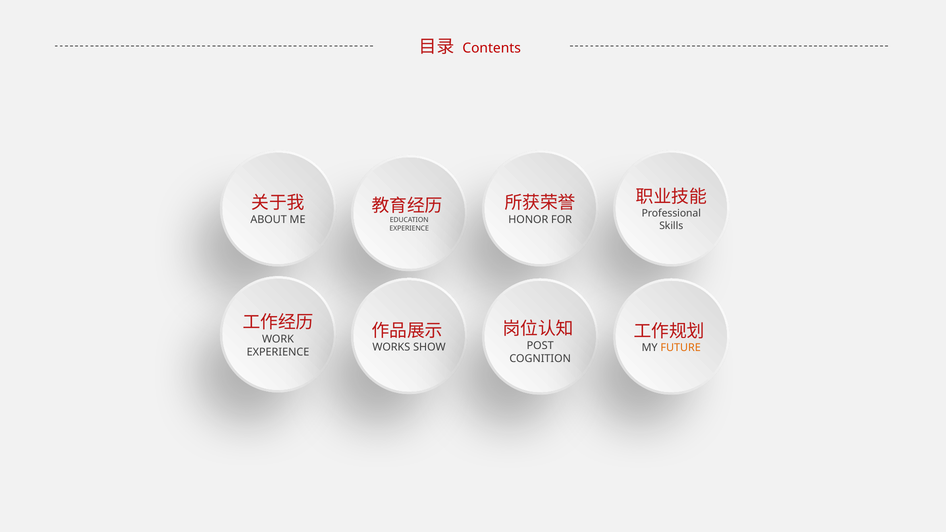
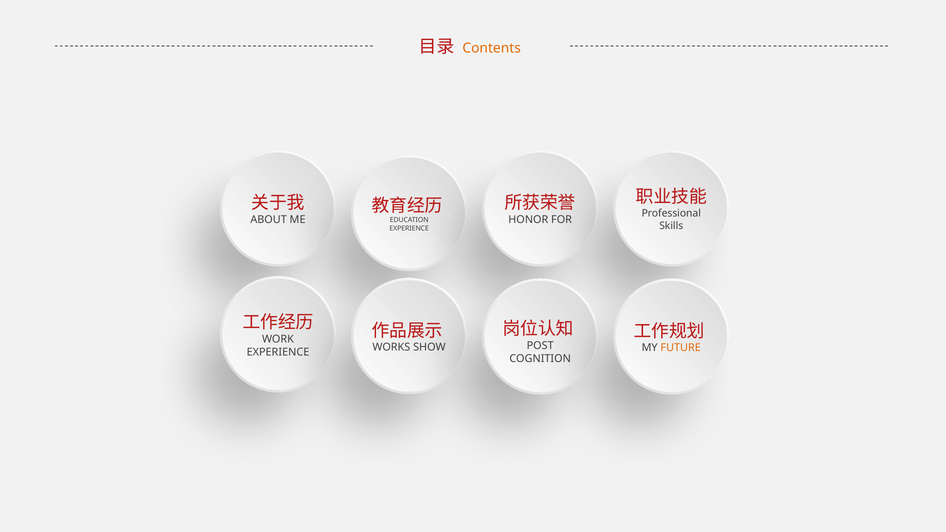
Contents colour: red -> orange
